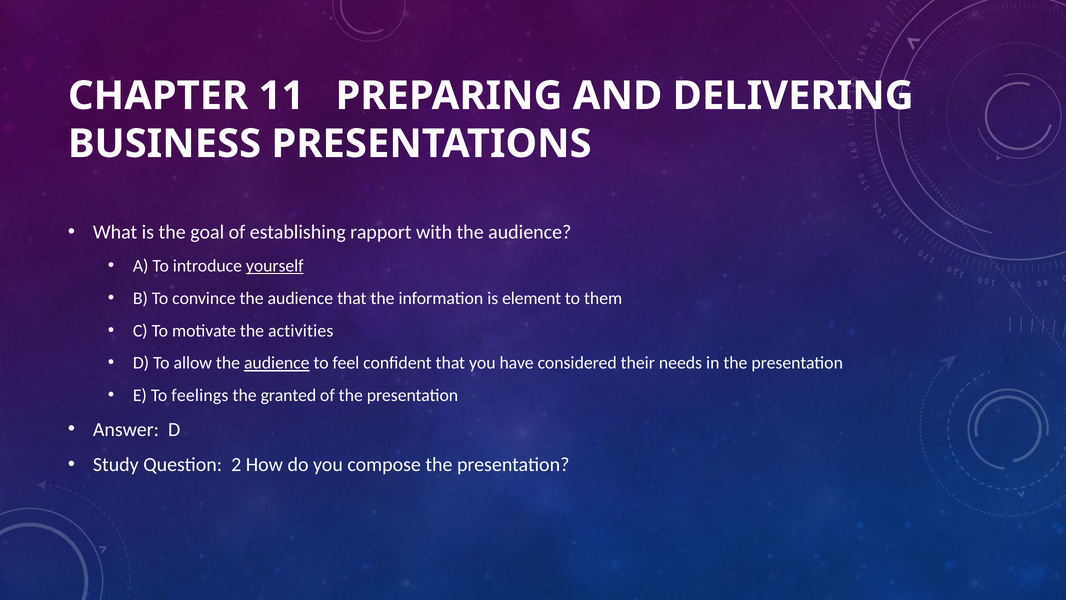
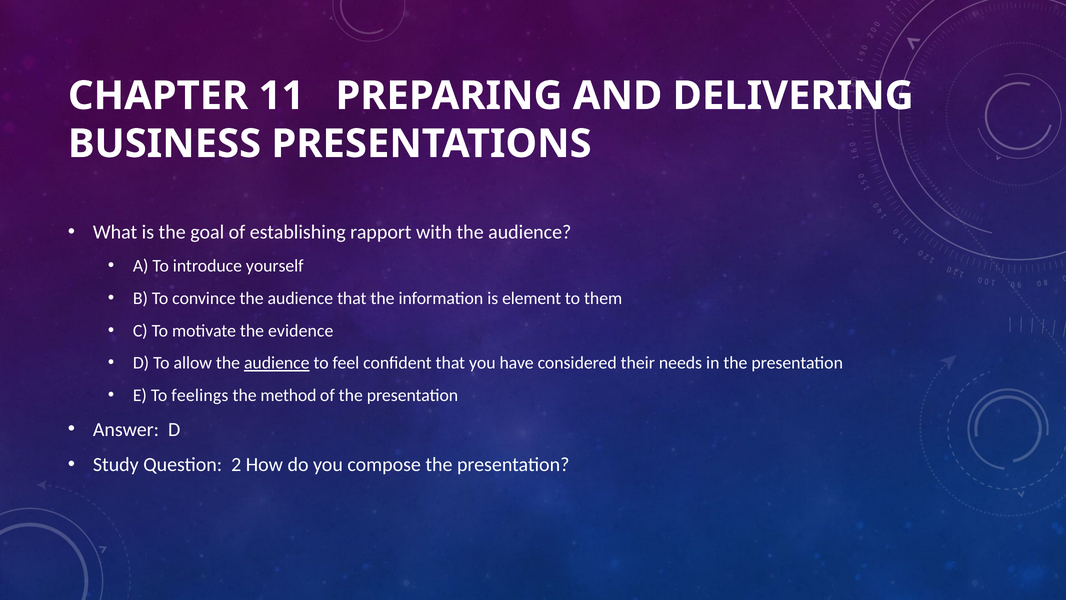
yourself underline: present -> none
activities: activities -> evidence
granted: granted -> method
